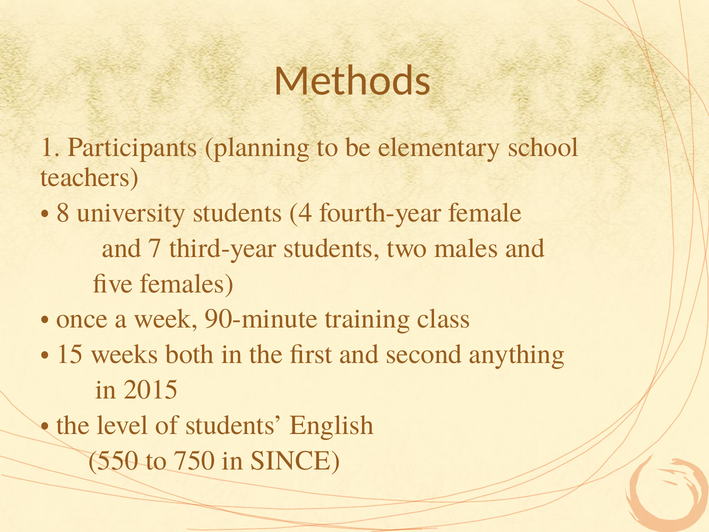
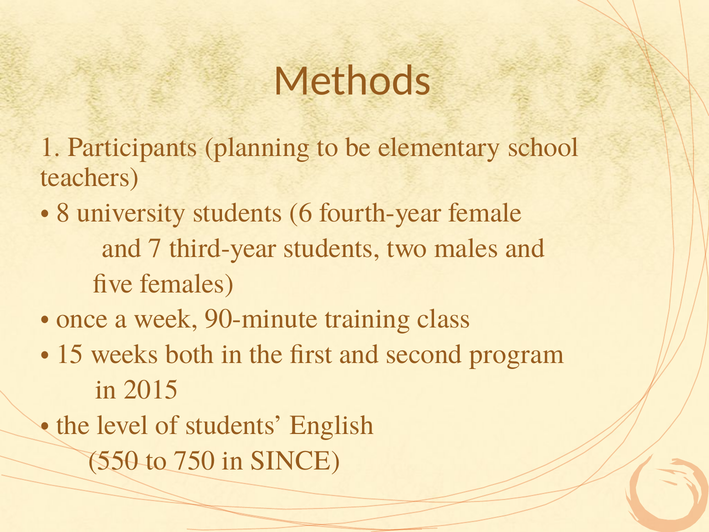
4: 4 -> 6
anything: anything -> program
